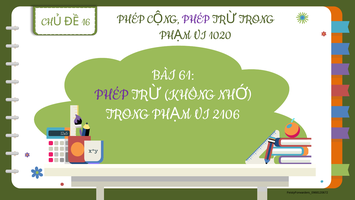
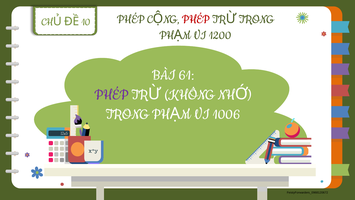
16: 16 -> 10
PHÉP at (196, 19) colour: purple -> red
1020: 1020 -> 1200
2106: 2106 -> 1006
